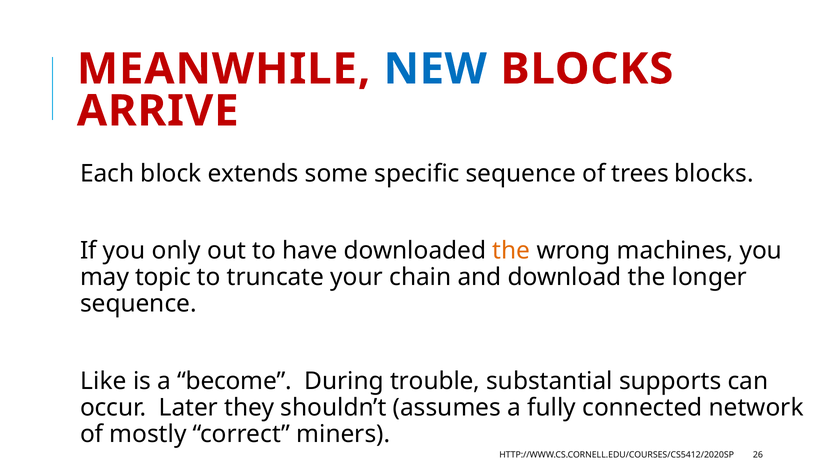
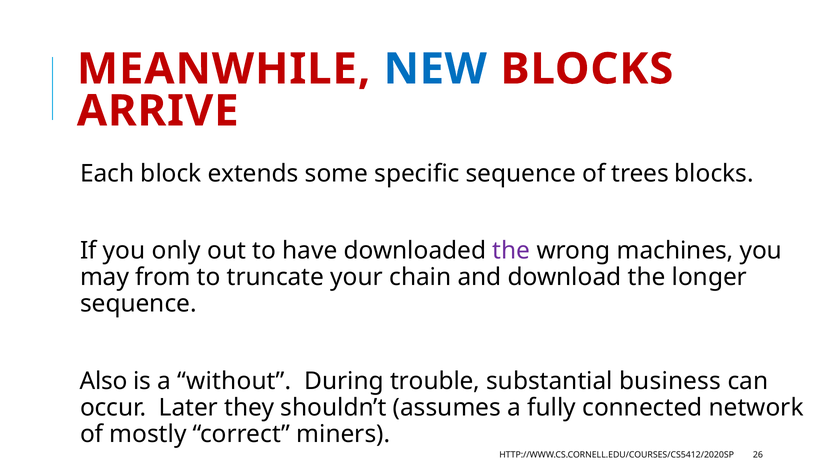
the at (511, 251) colour: orange -> purple
topic: topic -> from
Like: Like -> Also
become: become -> without
supports: supports -> business
